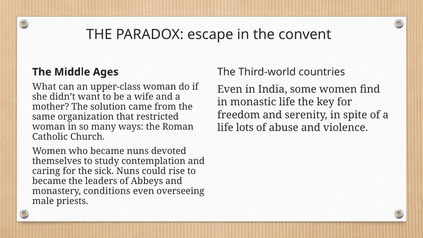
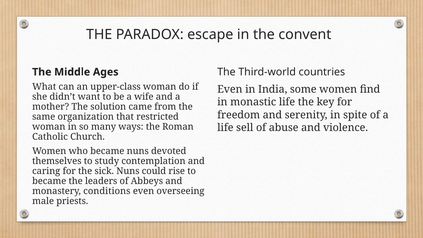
lots: lots -> sell
